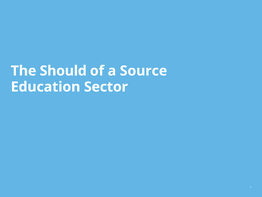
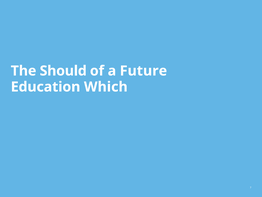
Source: Source -> Future
Sector: Sector -> Which
